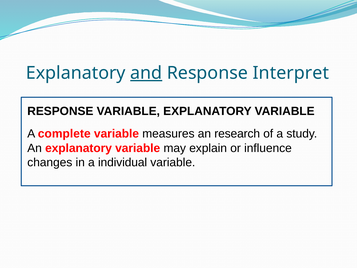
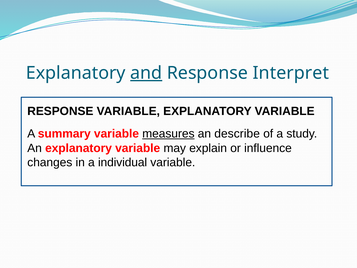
complete: complete -> summary
measures underline: none -> present
research: research -> describe
